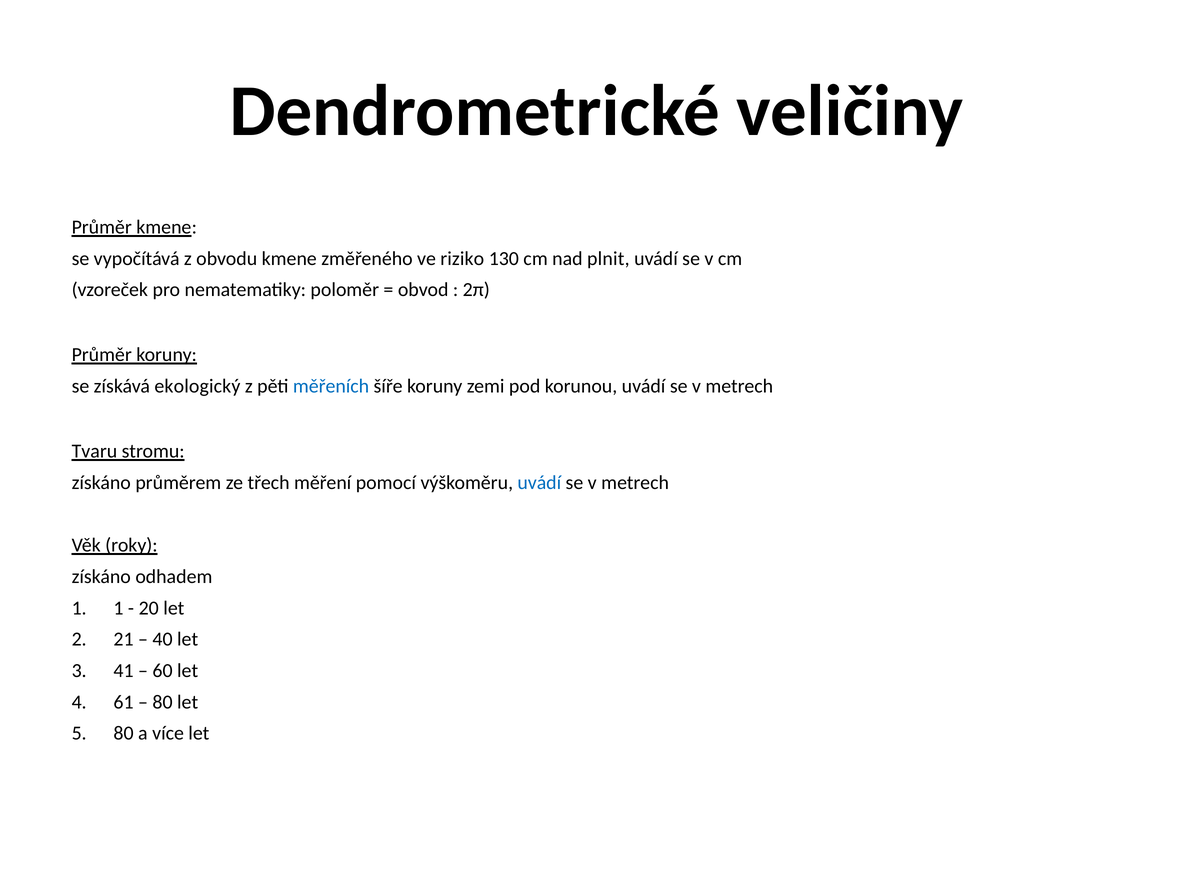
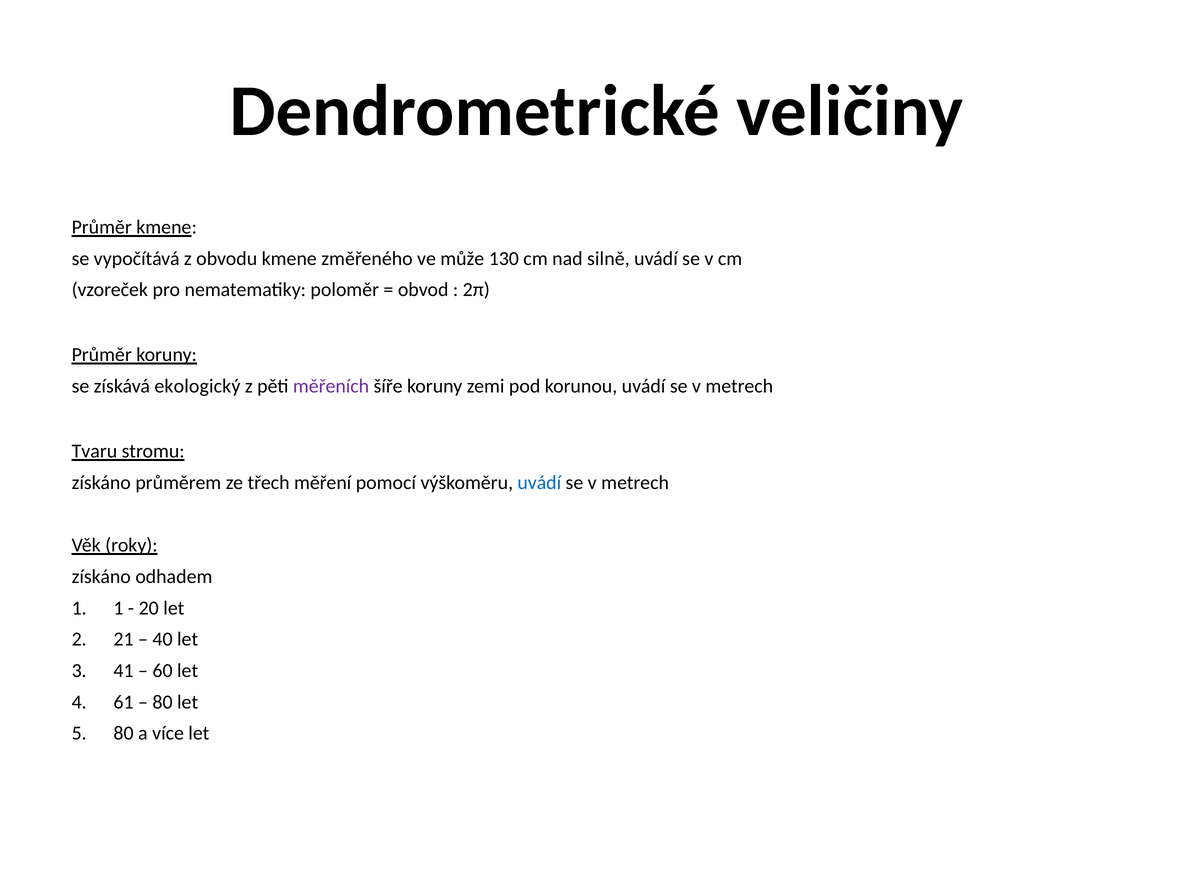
riziko: riziko -> může
plnit: plnit -> silně
měřeních colour: blue -> purple
